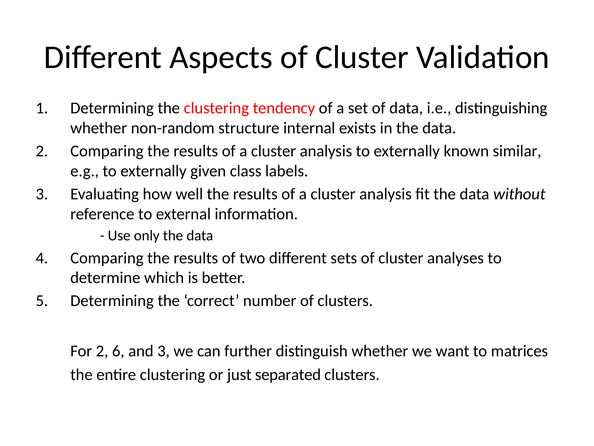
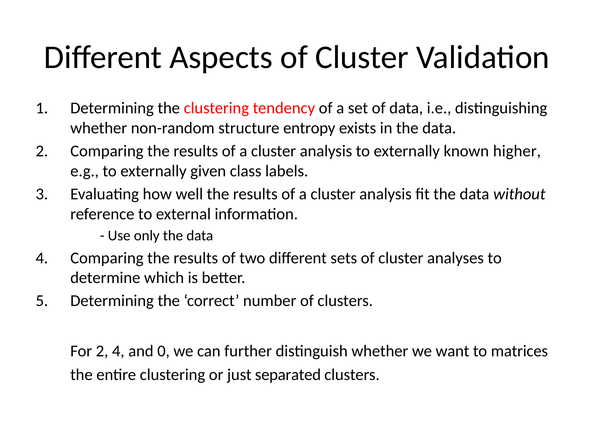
internal: internal -> entropy
similar: similar -> higher
2 6: 6 -> 4
and 3: 3 -> 0
